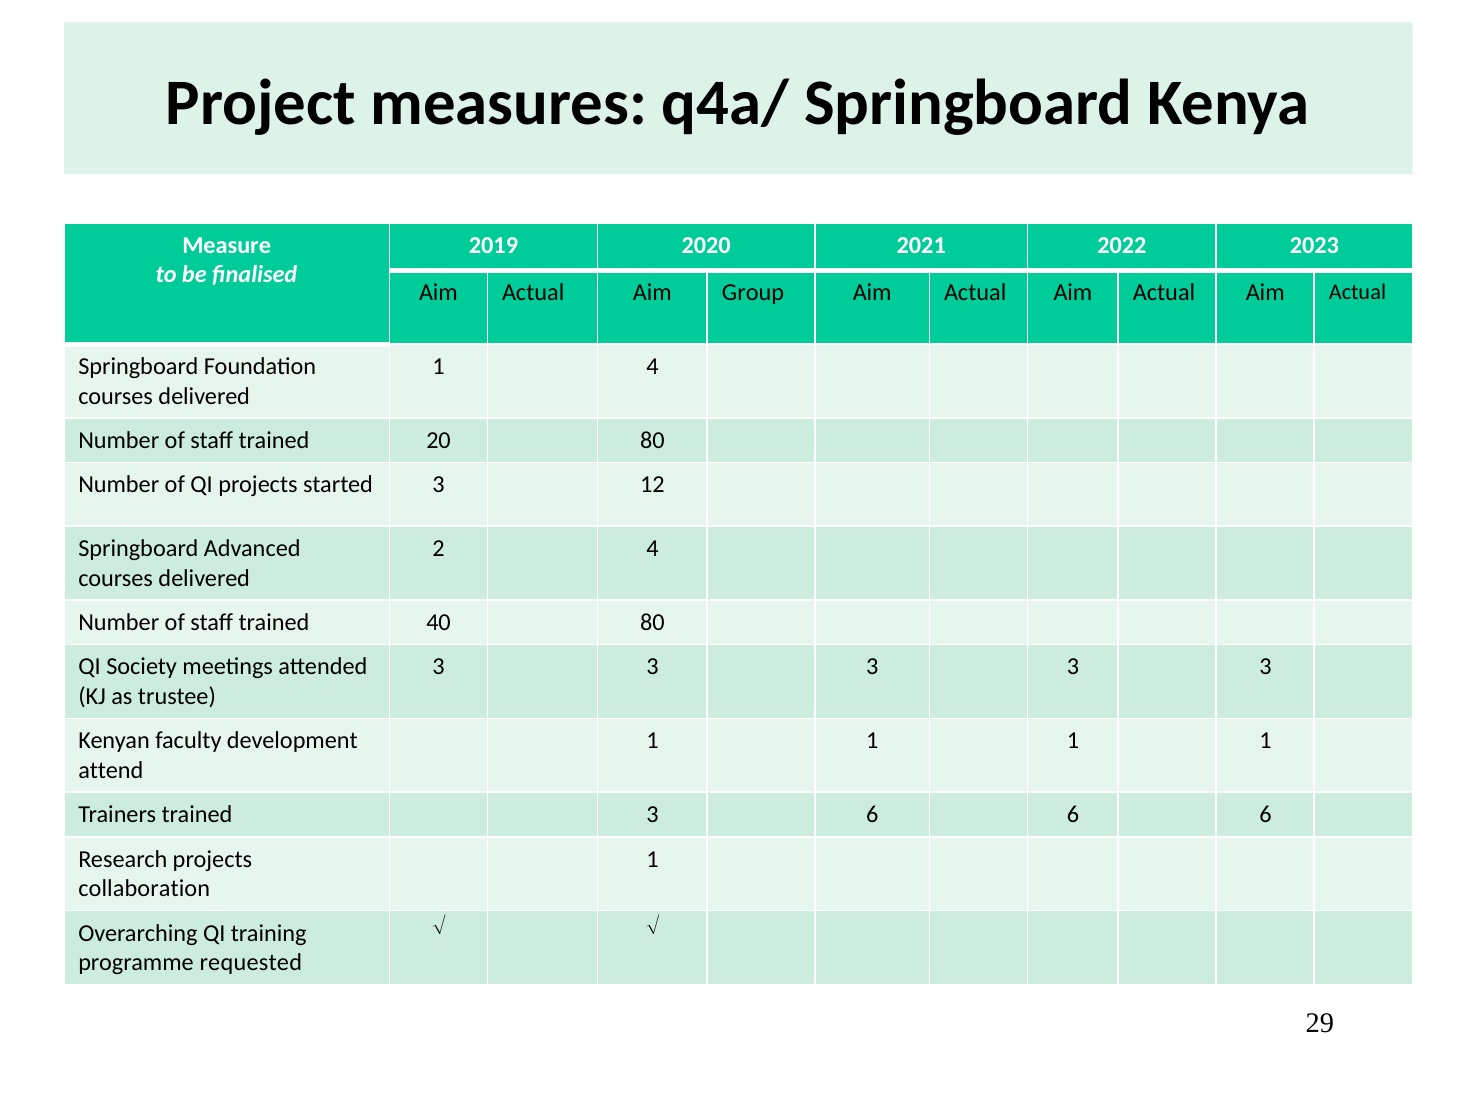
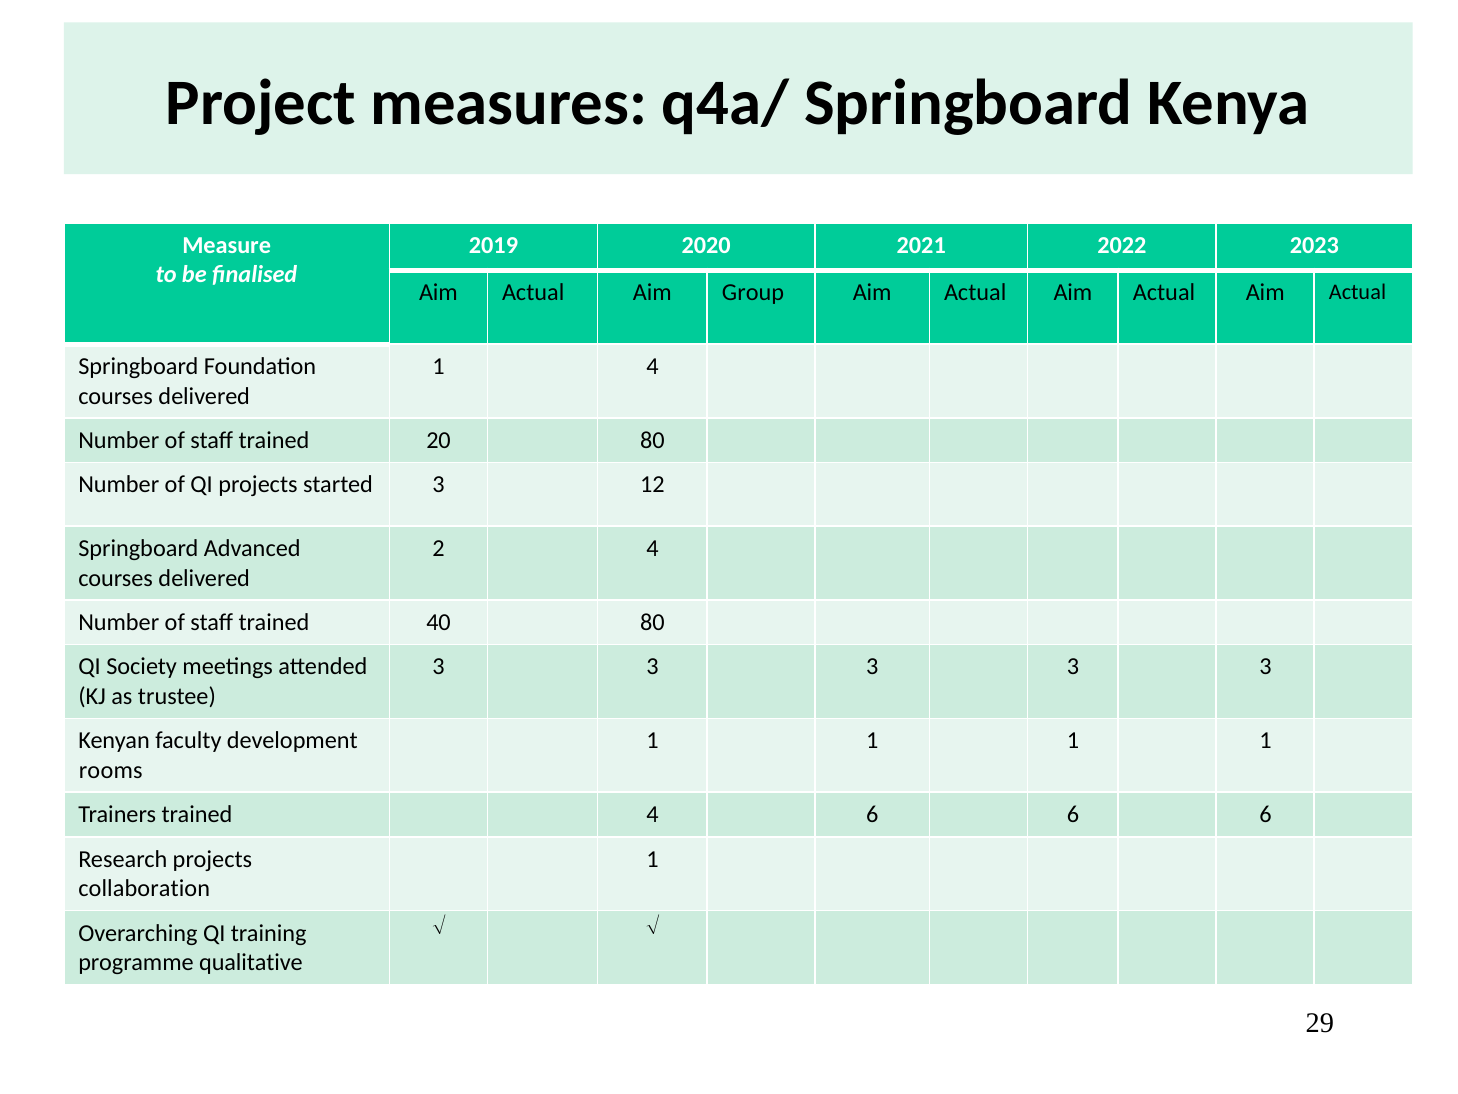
attend: attend -> rooms
trained 3: 3 -> 4
requested: requested -> qualitative
